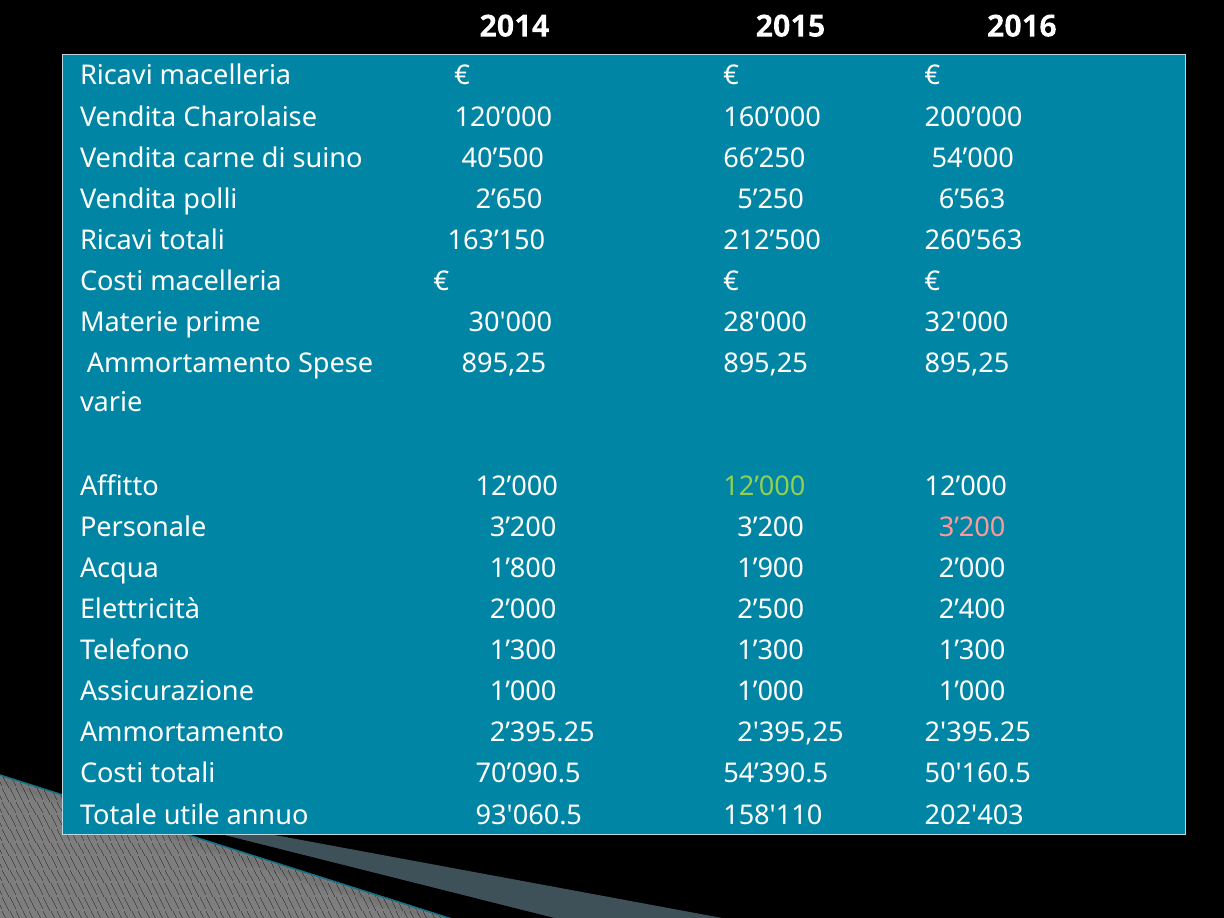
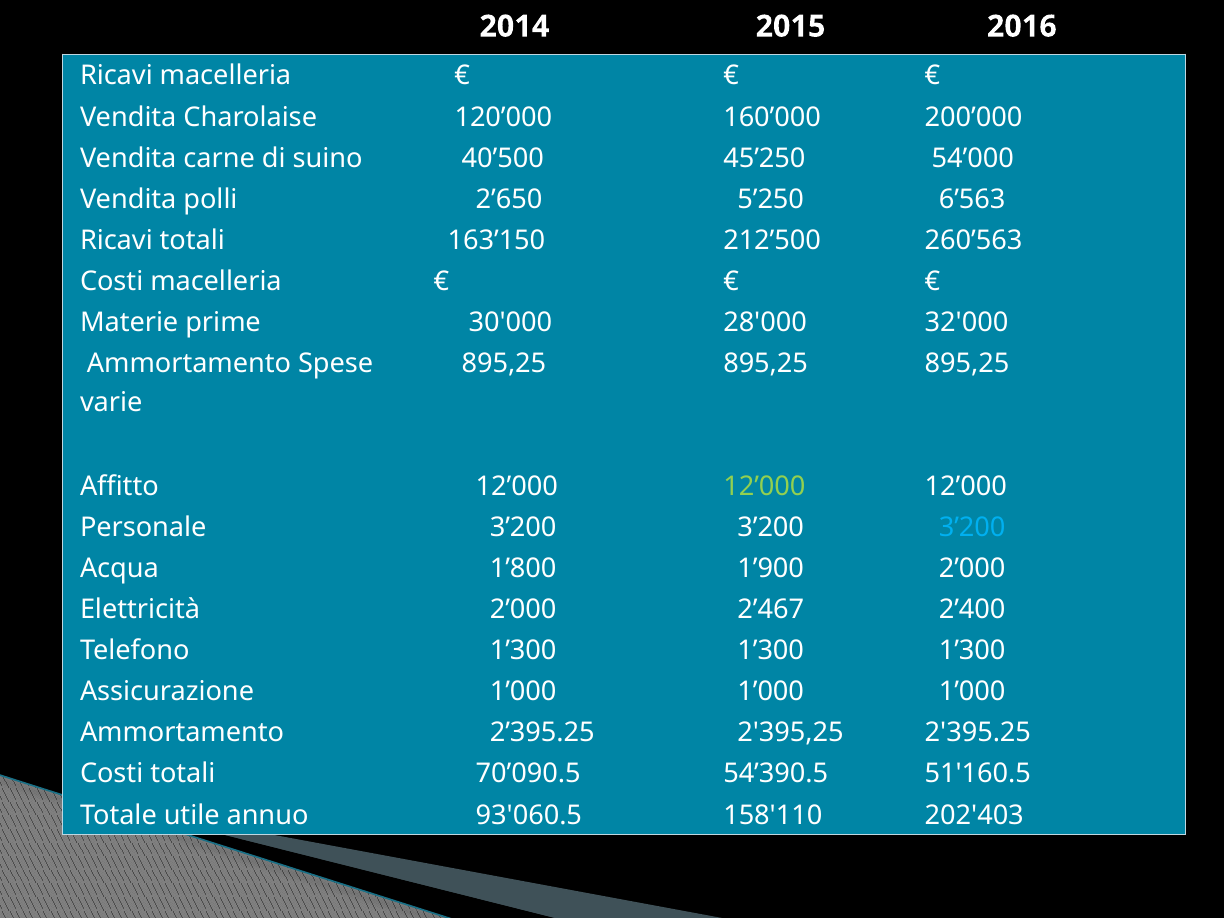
66’250: 66’250 -> 45’250
3’200 at (972, 528) colour: pink -> light blue
2’500: 2’500 -> 2’467
50'160.5: 50'160.5 -> 51'160.5
